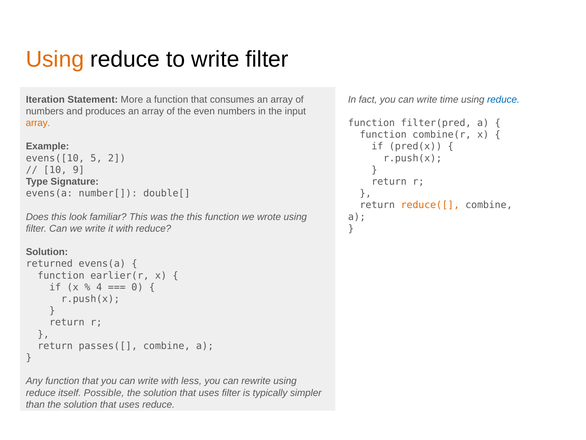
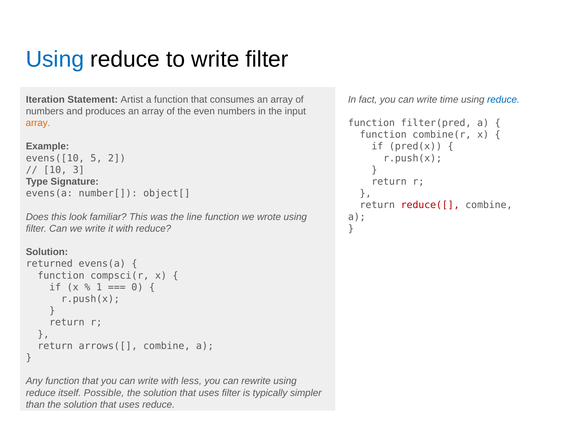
Using at (55, 59) colour: orange -> blue
More: More -> Artist
9: 9 -> 3
double[: double[ -> object[
reduce([ colour: orange -> red
the this: this -> line
earlier(r: earlier(r -> compsci(r
4: 4 -> 1
passes([: passes([ -> arrows([
